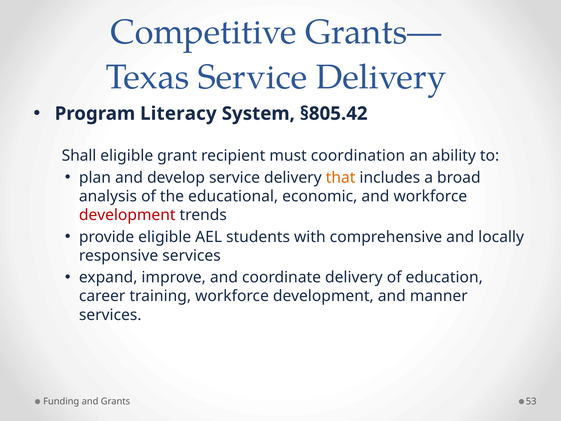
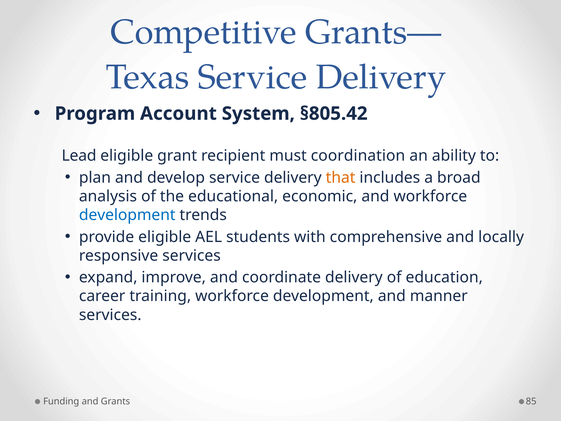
Literacy: Literacy -> Account
Shall: Shall -> Lead
development at (127, 215) colour: red -> blue
53: 53 -> 85
